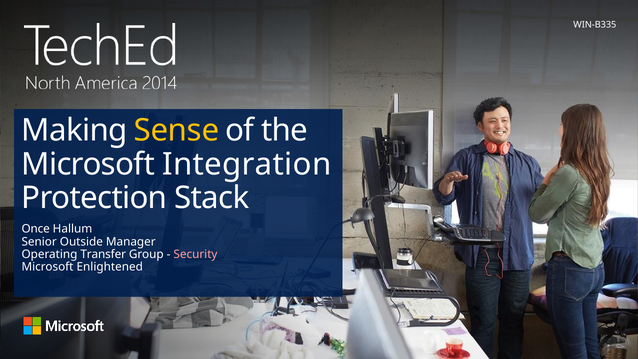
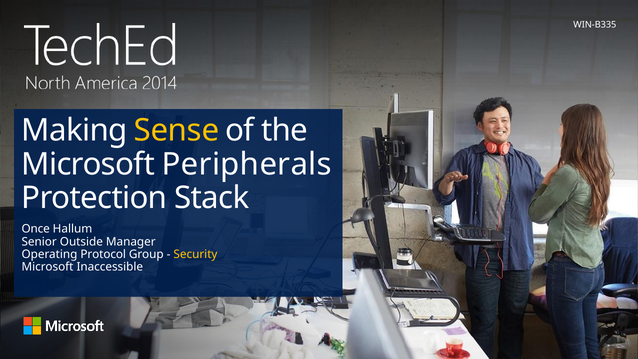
Integration: Integration -> Peripherals
Transfer: Transfer -> Protocol
Security colour: pink -> yellow
Enlightened: Enlightened -> Inaccessible
